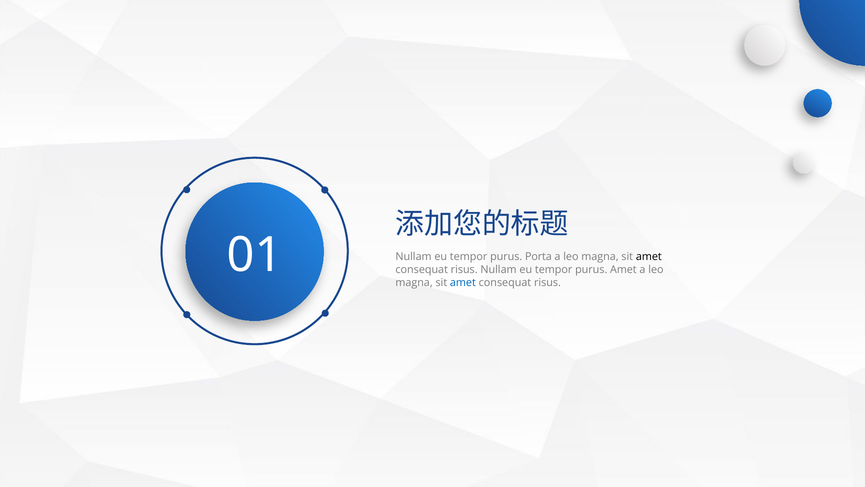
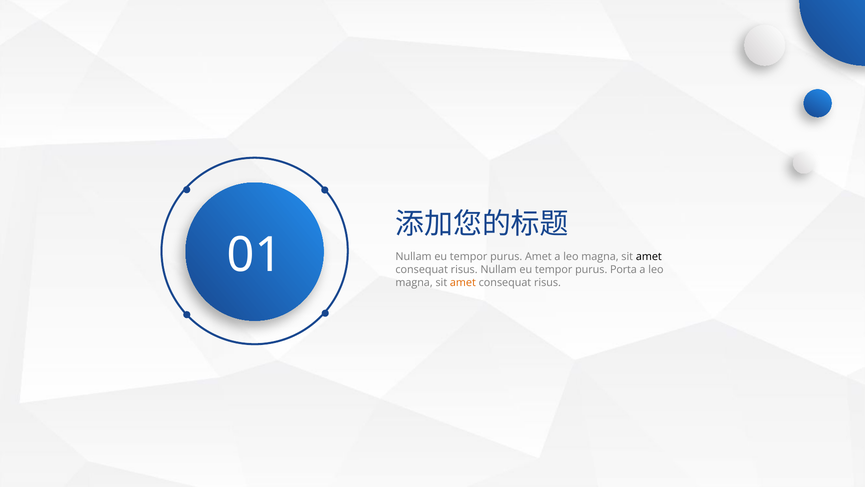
purus Porta: Porta -> Amet
purus Amet: Amet -> Porta
amet at (463, 282) colour: blue -> orange
